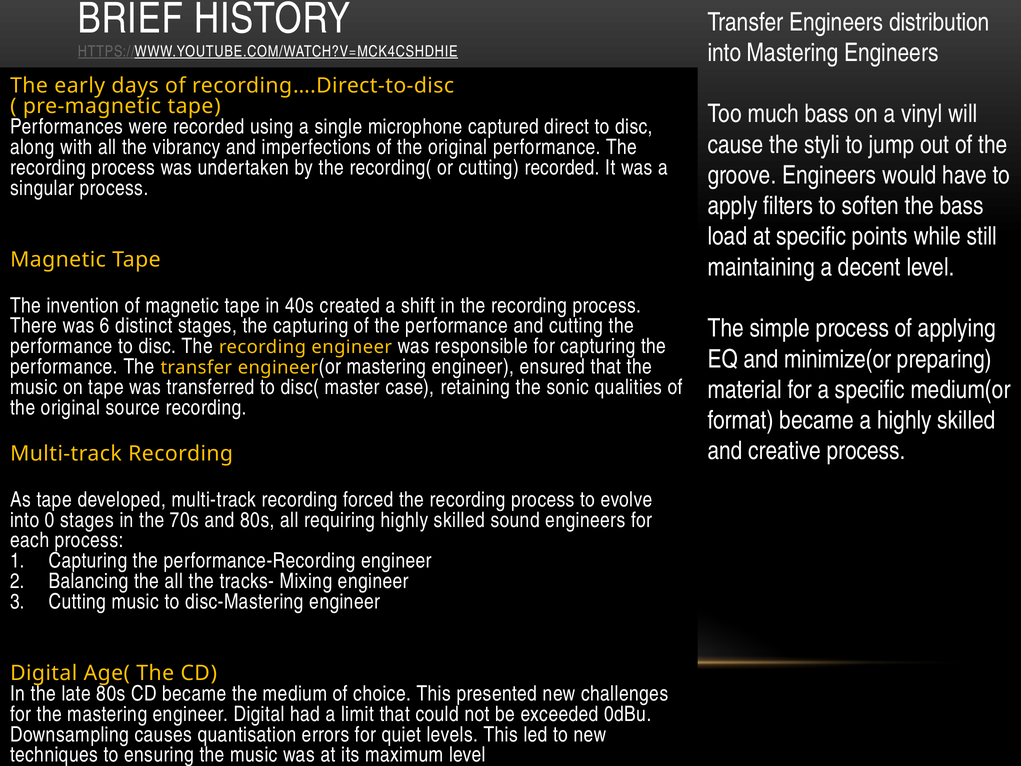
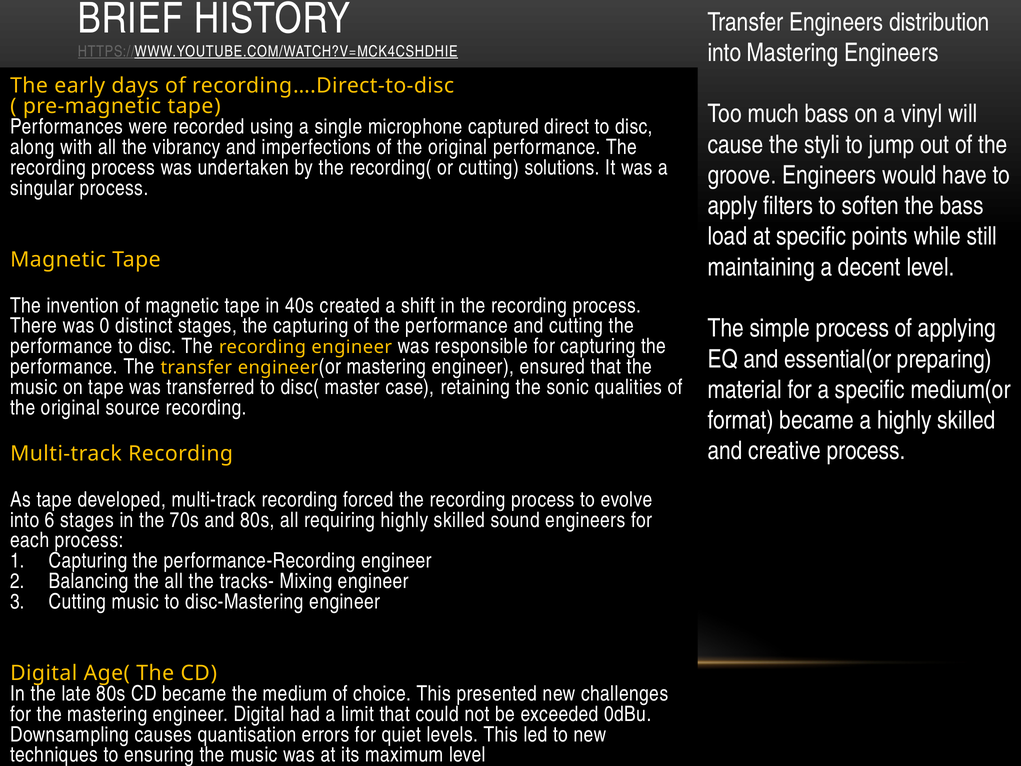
cutting recorded: recorded -> solutions
6: 6 -> 0
minimize(or: minimize(or -> essential(or
0: 0 -> 6
